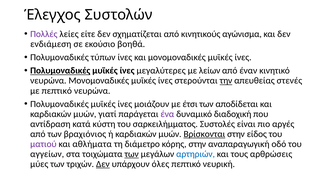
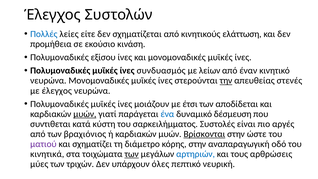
Πολλές colour: purple -> blue
αγώνισμα: αγώνισμα -> ελάττωση
ενδιάμεση: ενδιάμεση -> προμήθεια
βοηθά: βοηθά -> κινάση
τύπων: τύπων -> εξίσου
Πολυμοναδικές at (60, 71) underline: present -> none
μεγαλύτερες: μεγαλύτερες -> συνδυασμός
με πεπτικό: πεπτικό -> έλεγχος
μυών at (85, 114) underline: none -> present
ένα colour: purple -> blue
διαδοχική: διαδοχική -> δέσμευση
αντίδραση: αντίδραση -> συντιθεται
είδος: είδος -> ώστε
αθλήματα: αθλήματα -> σχηματίζει
αγγείων: αγγείων -> κινητικά
Δεν at (103, 164) underline: present -> none
